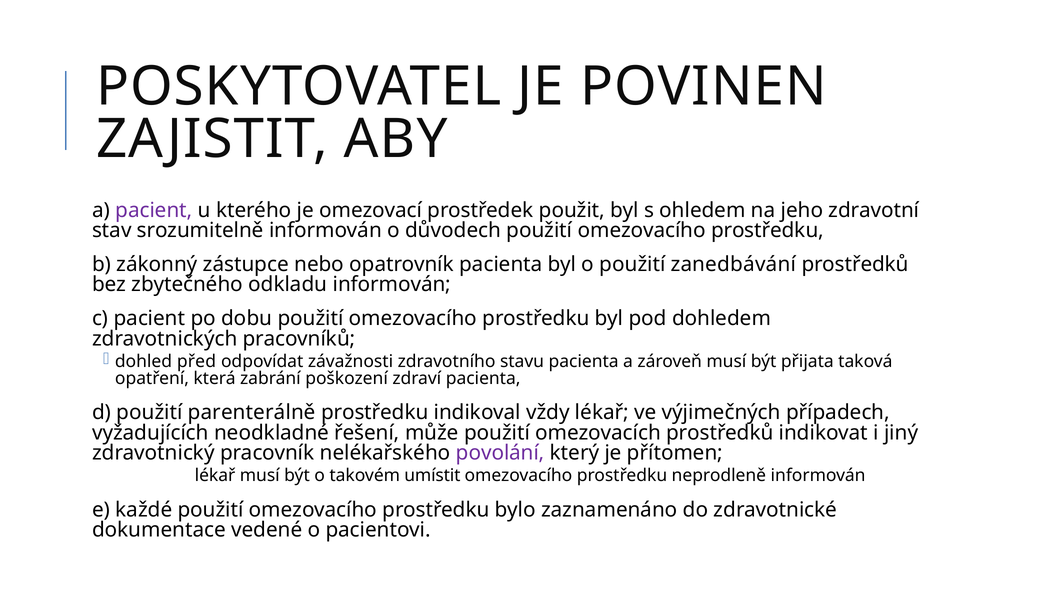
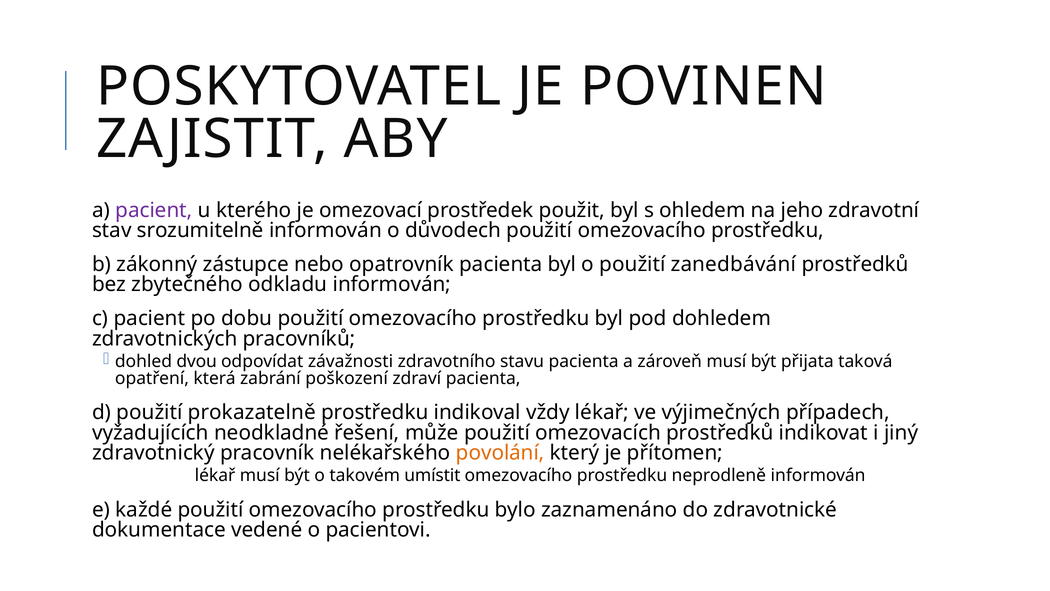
před: před -> dvou
parenterálně: parenterálně -> prokazatelně
povolání colour: purple -> orange
